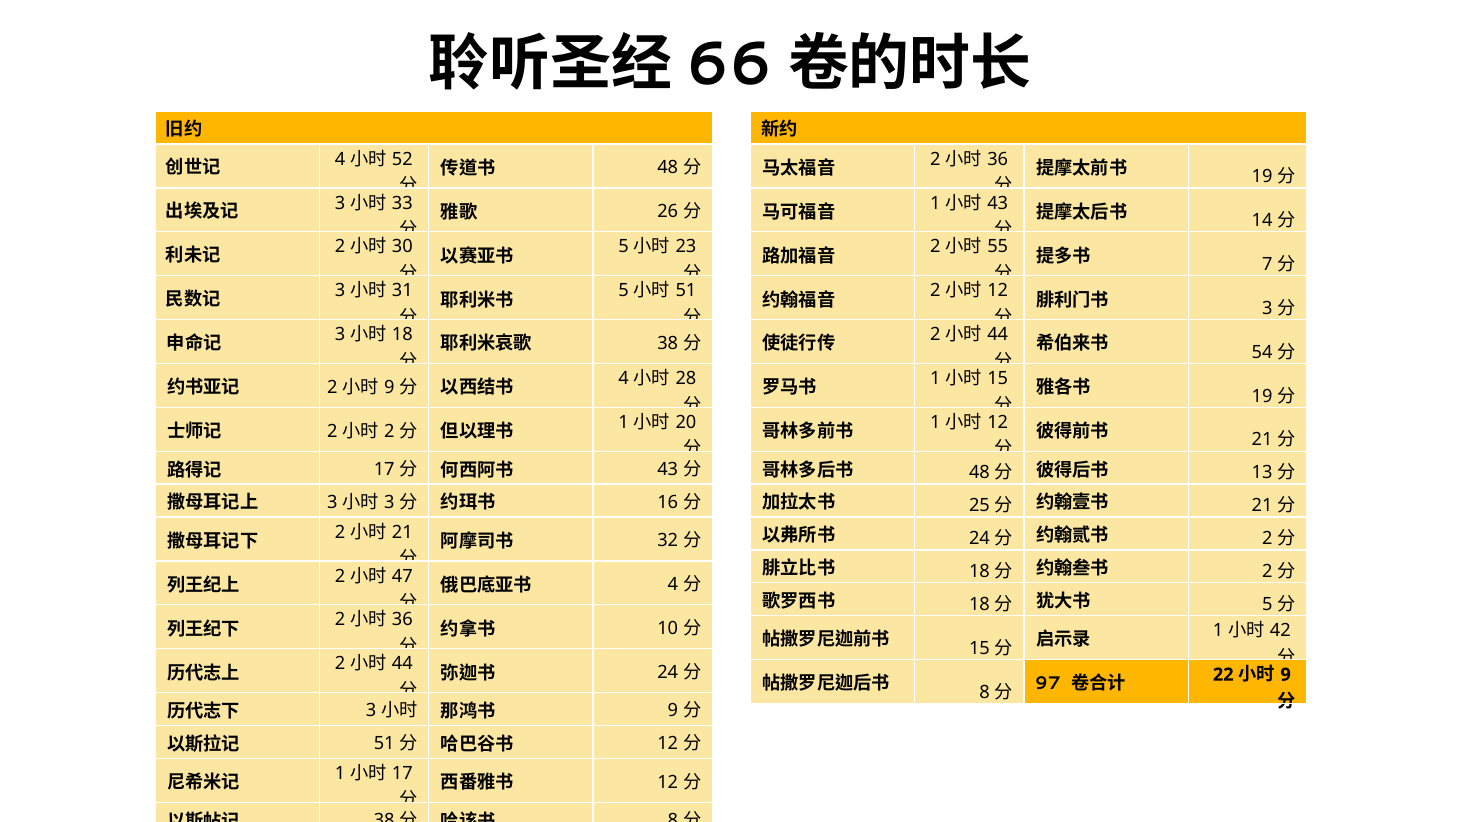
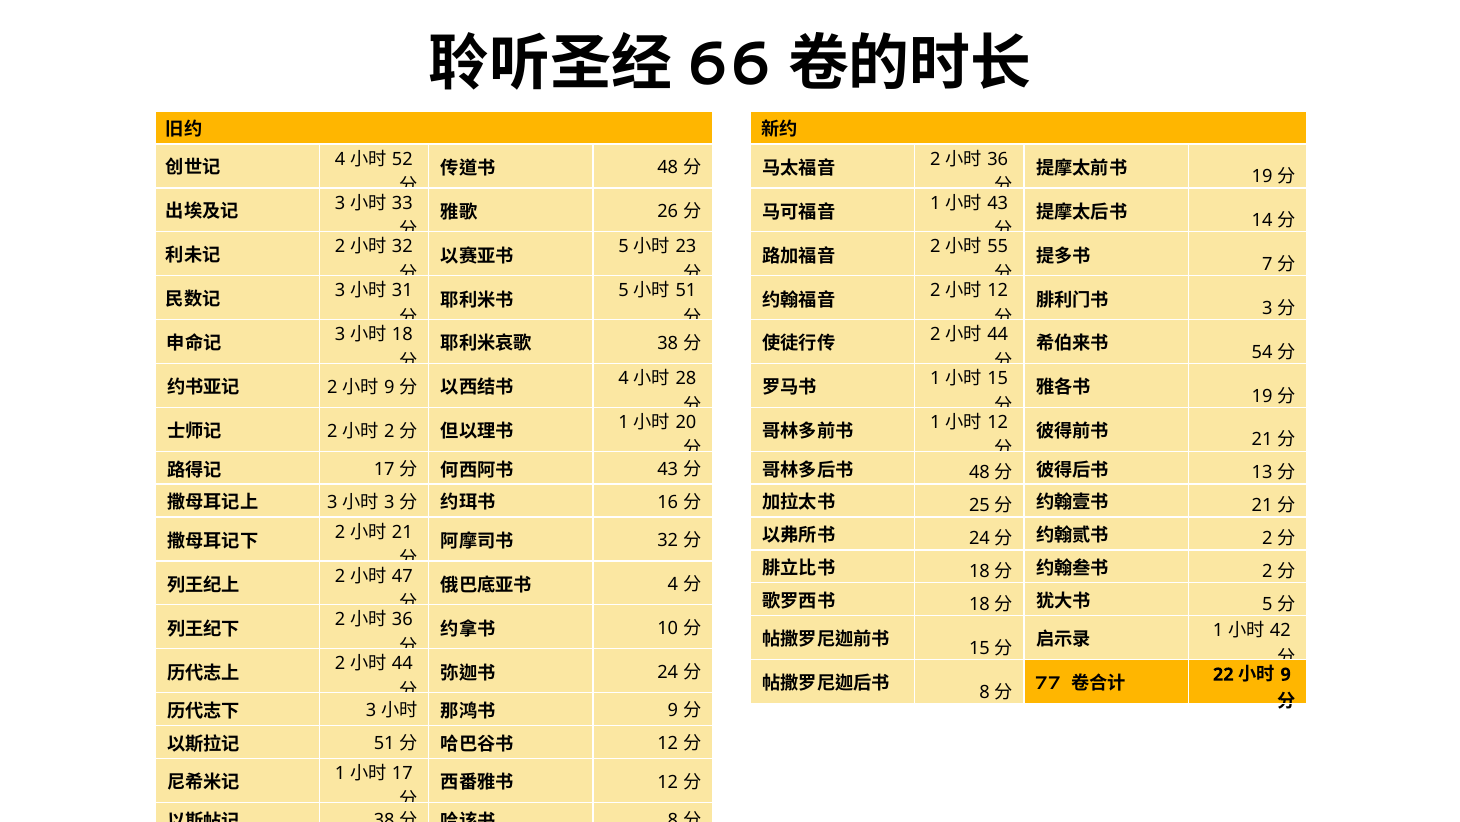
30 at (402, 247): 30 -> 32
97 at (1048, 682): 97 -> 77
